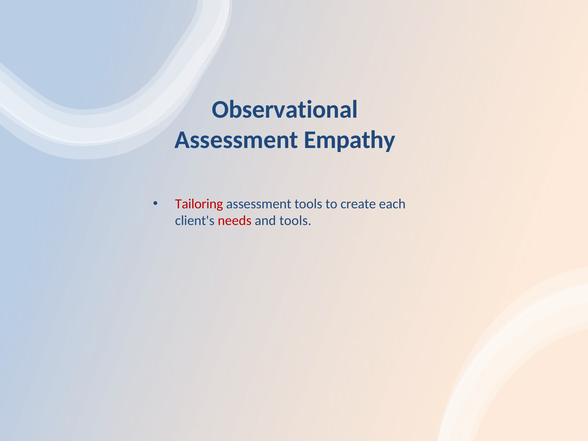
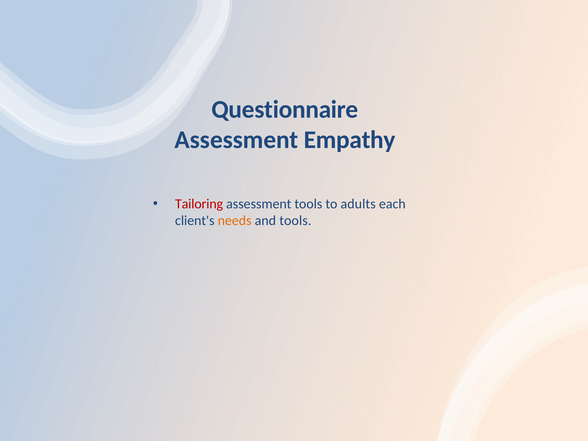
Observational: Observational -> Questionnaire
create: create -> adults
needs colour: red -> orange
